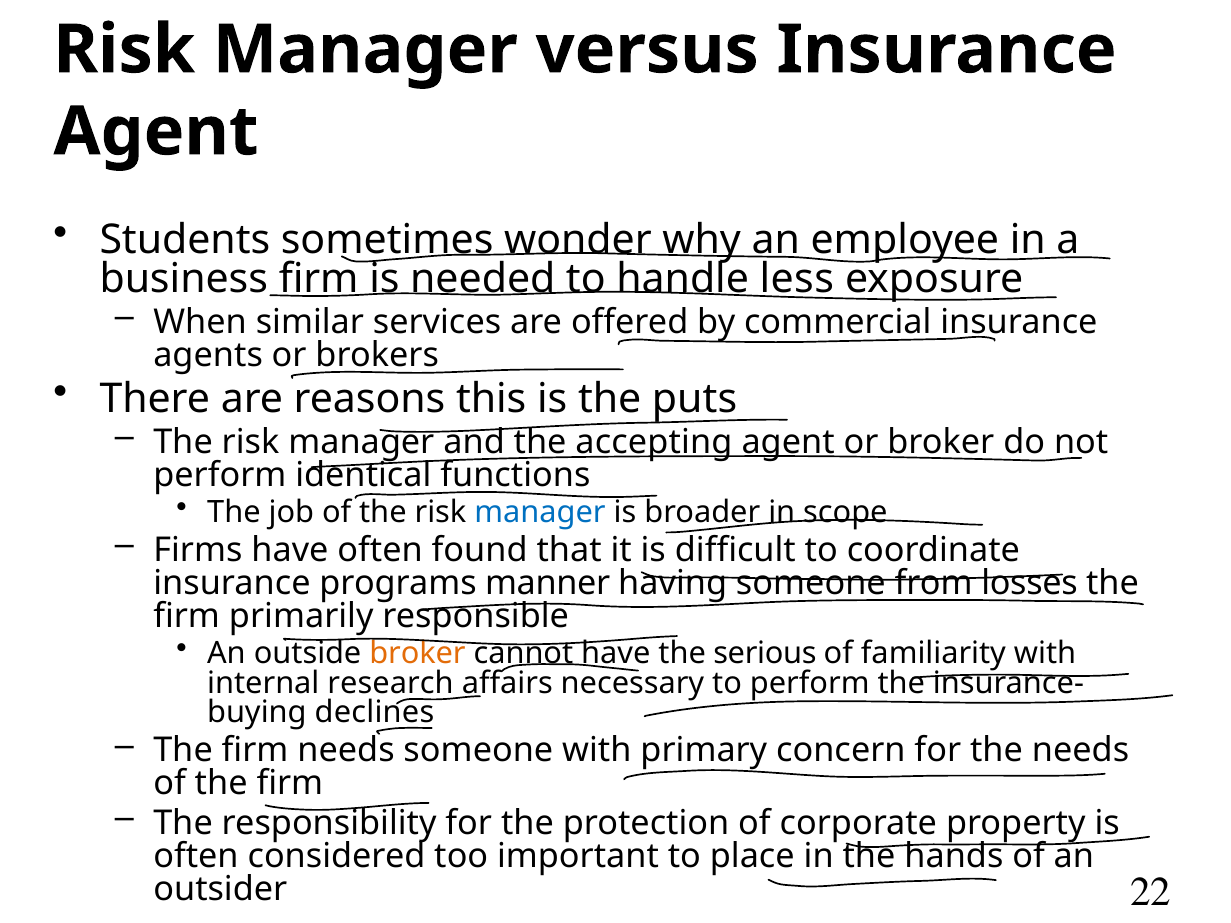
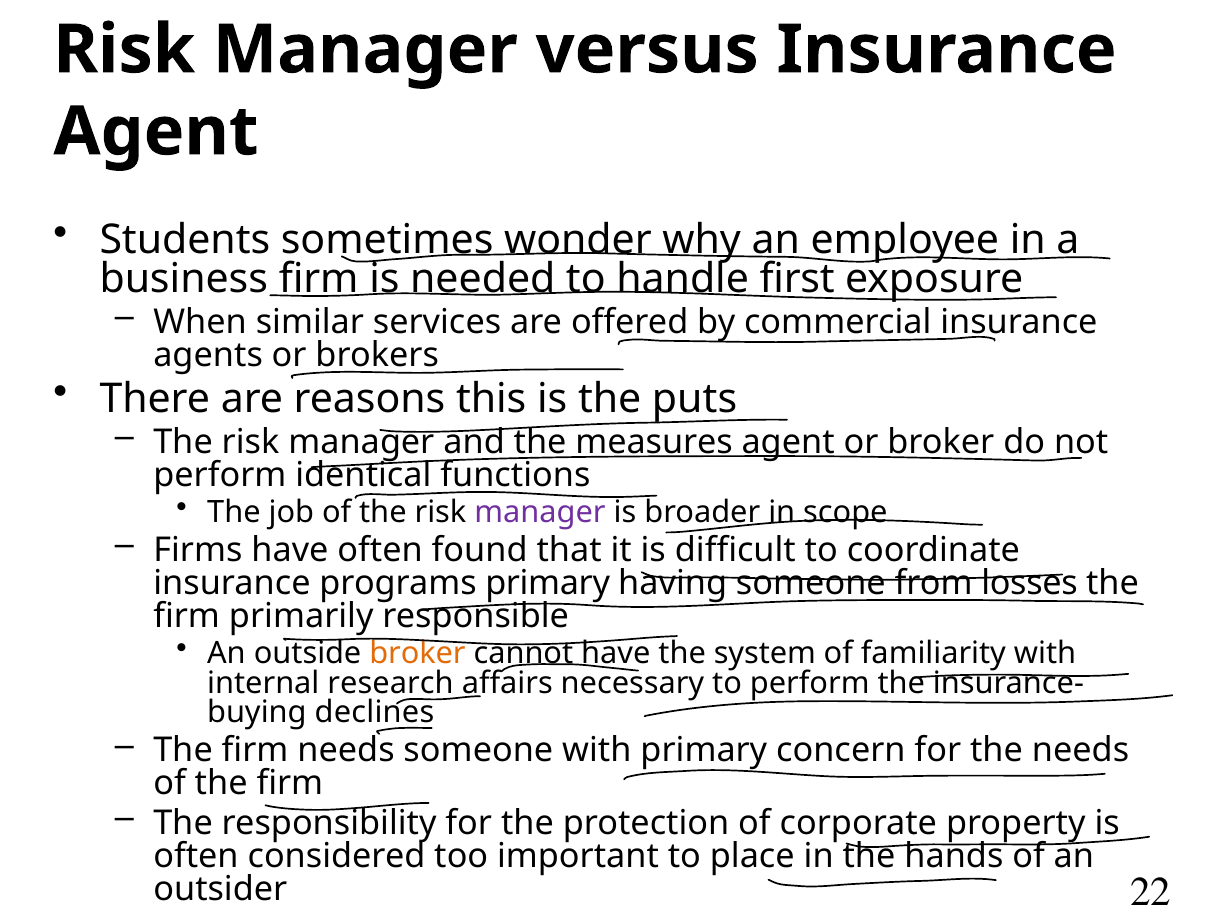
less: less -> first
accepting: accepting -> measures
manager at (540, 513) colour: blue -> purple
programs manner: manner -> primary
serious: serious -> system
